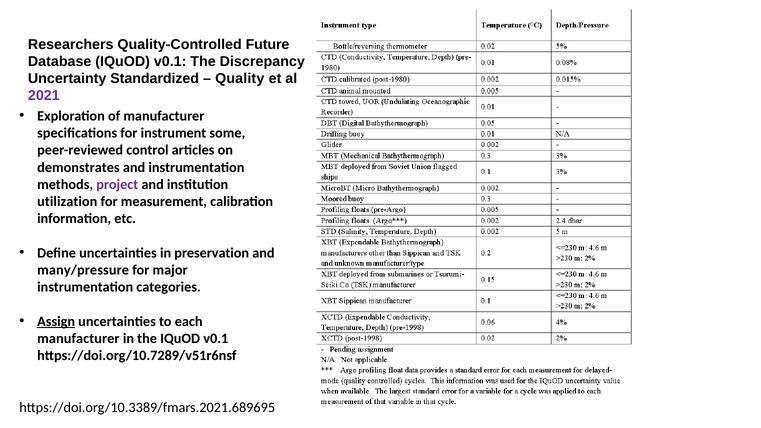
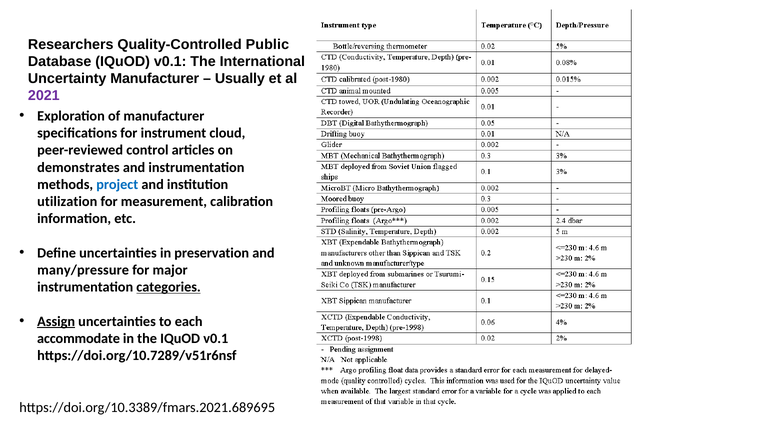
Future: Future -> Public
Discrepancy: Discrepancy -> International
Uncertainty Standardized: Standardized -> Manufacturer
Quality: Quality -> Usually
some: some -> cloud
project colour: purple -> blue
categories underline: none -> present
manufacturer at (78, 339): manufacturer -> accommodate
